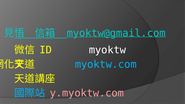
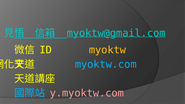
myoktw colour: white -> yellow
